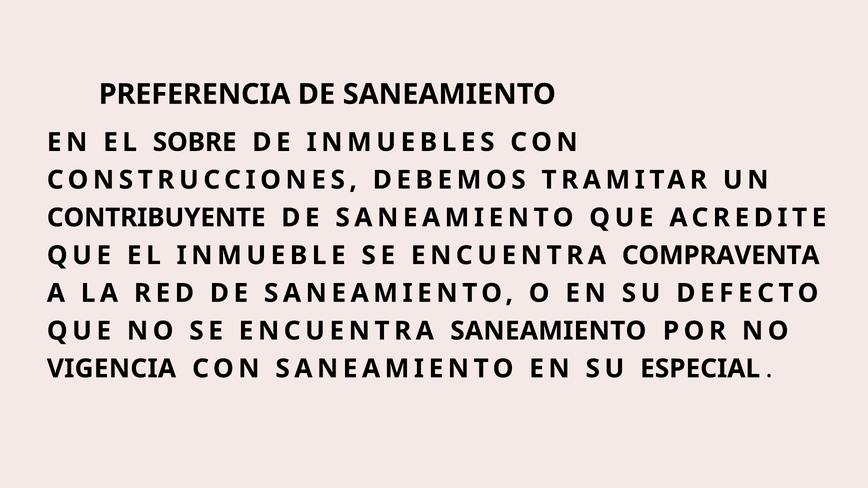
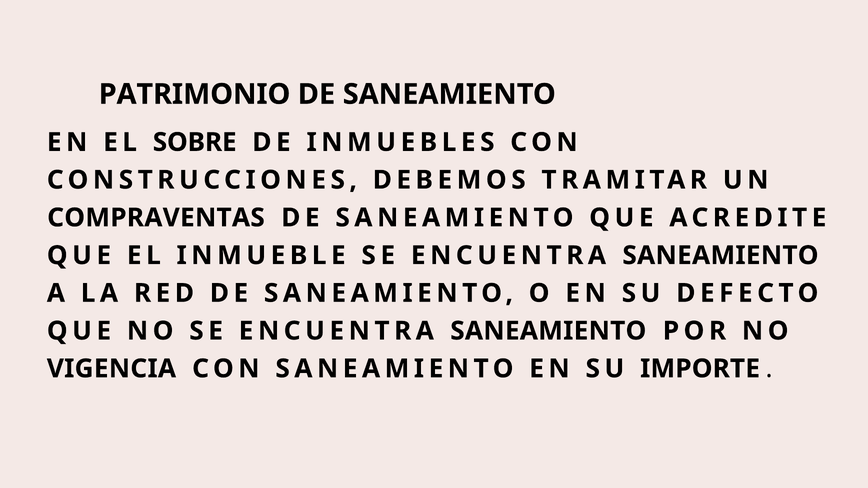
PREFERENCIA: PREFERENCIA -> PATRIMONIO
CONTRIBUYENTE: CONTRIBUYENTE -> COMPRAVENTAS
INMUEBLE SE ENCUENTRA COMPRAVENTA: COMPRAVENTA -> SANEAMIENTO
ESPECIAL: ESPECIAL -> IMPORTE
